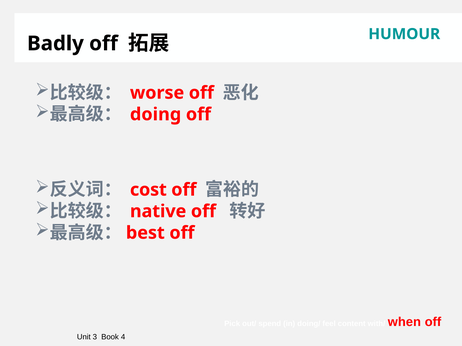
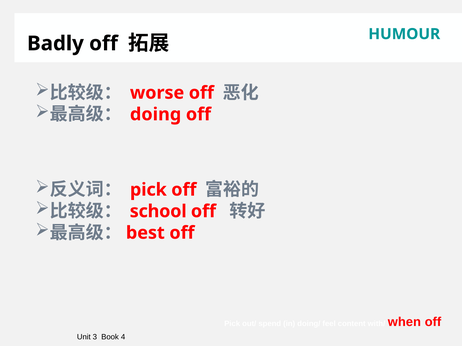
cost at (148, 190): cost -> pick
native: native -> school
